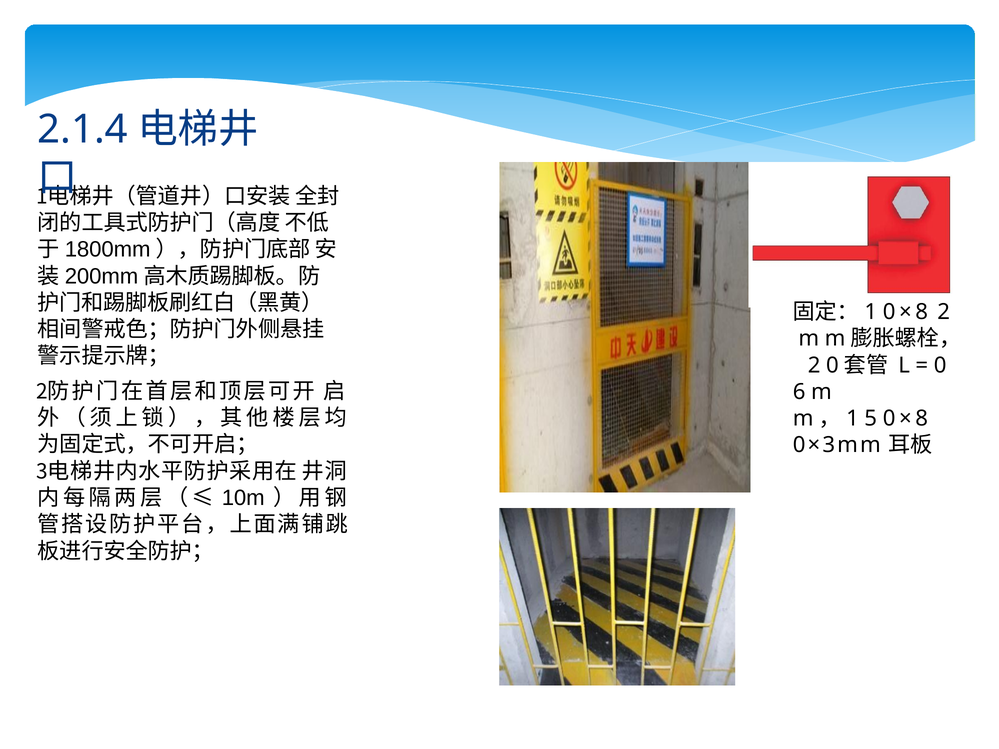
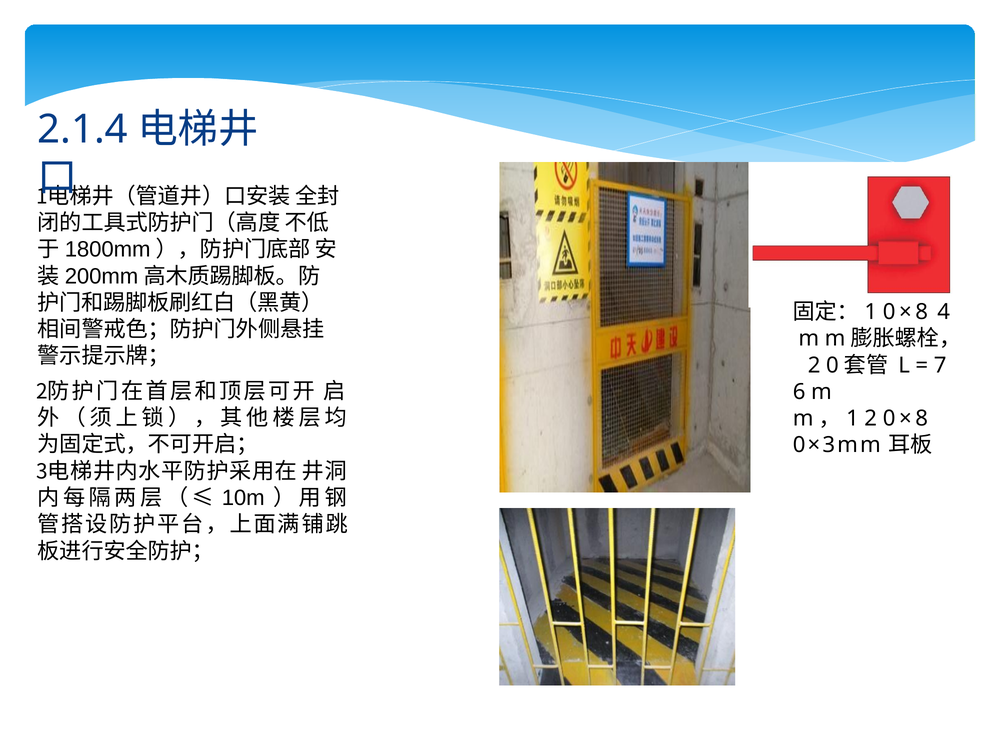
0×8 2: 2 -> 4
0: 0 -> 7
m，1 5: 5 -> 2
